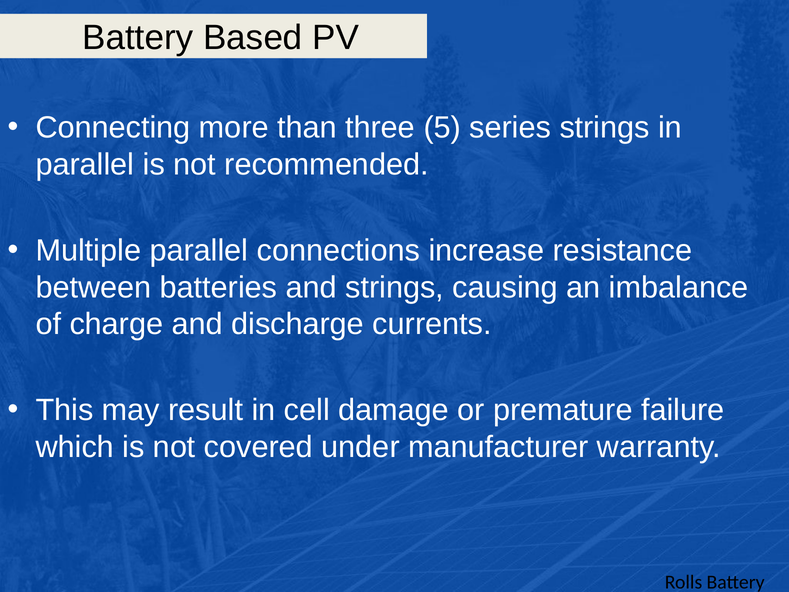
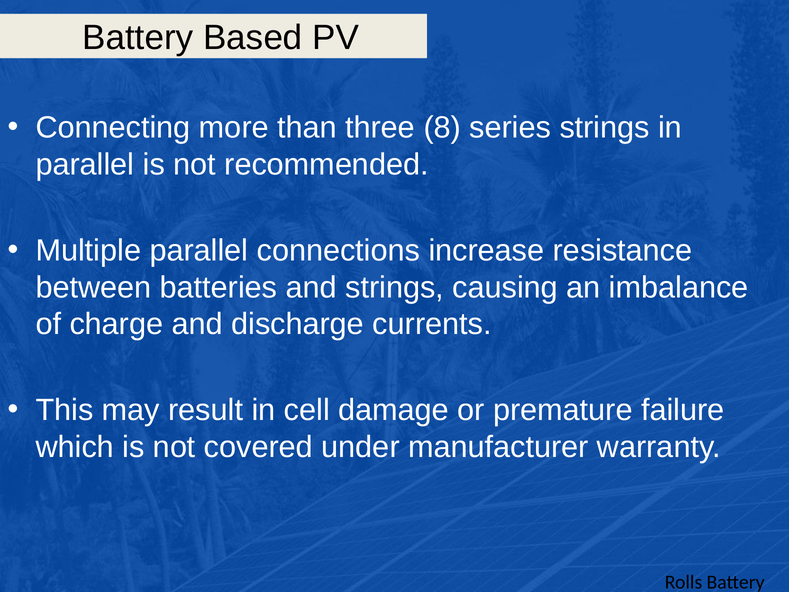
5: 5 -> 8
